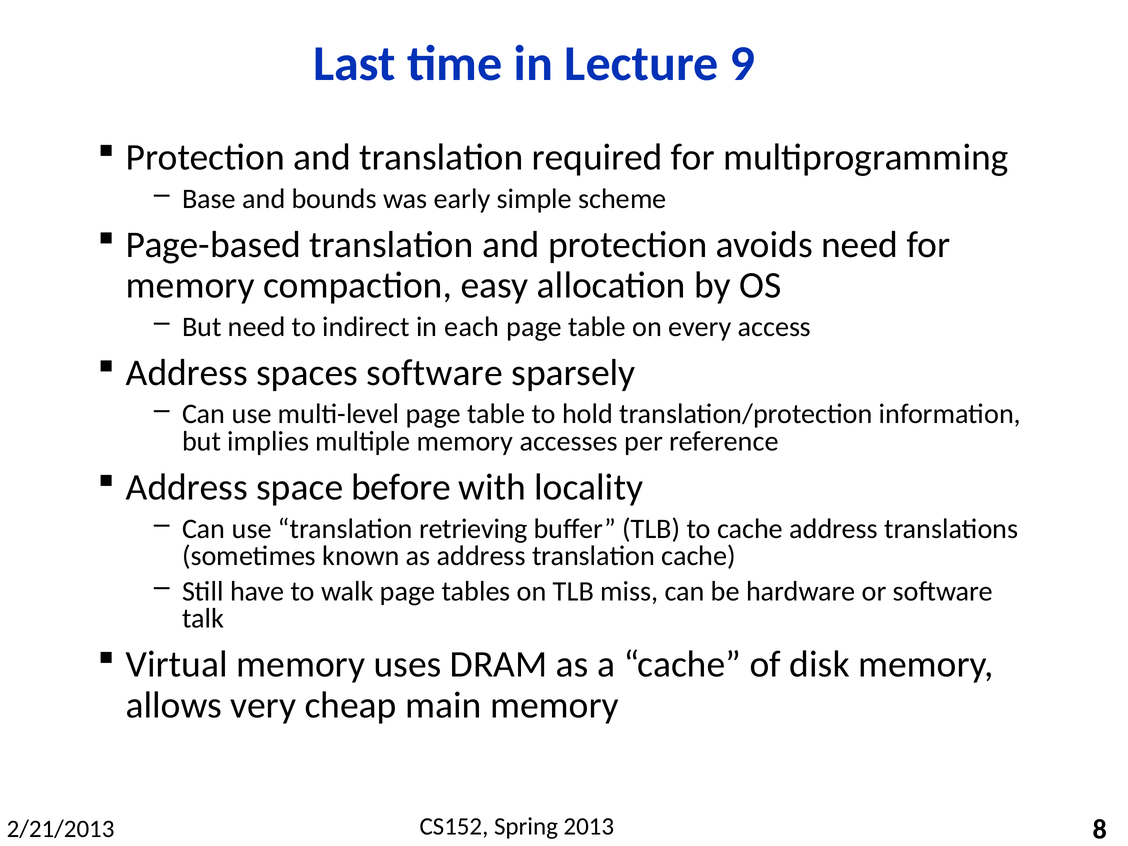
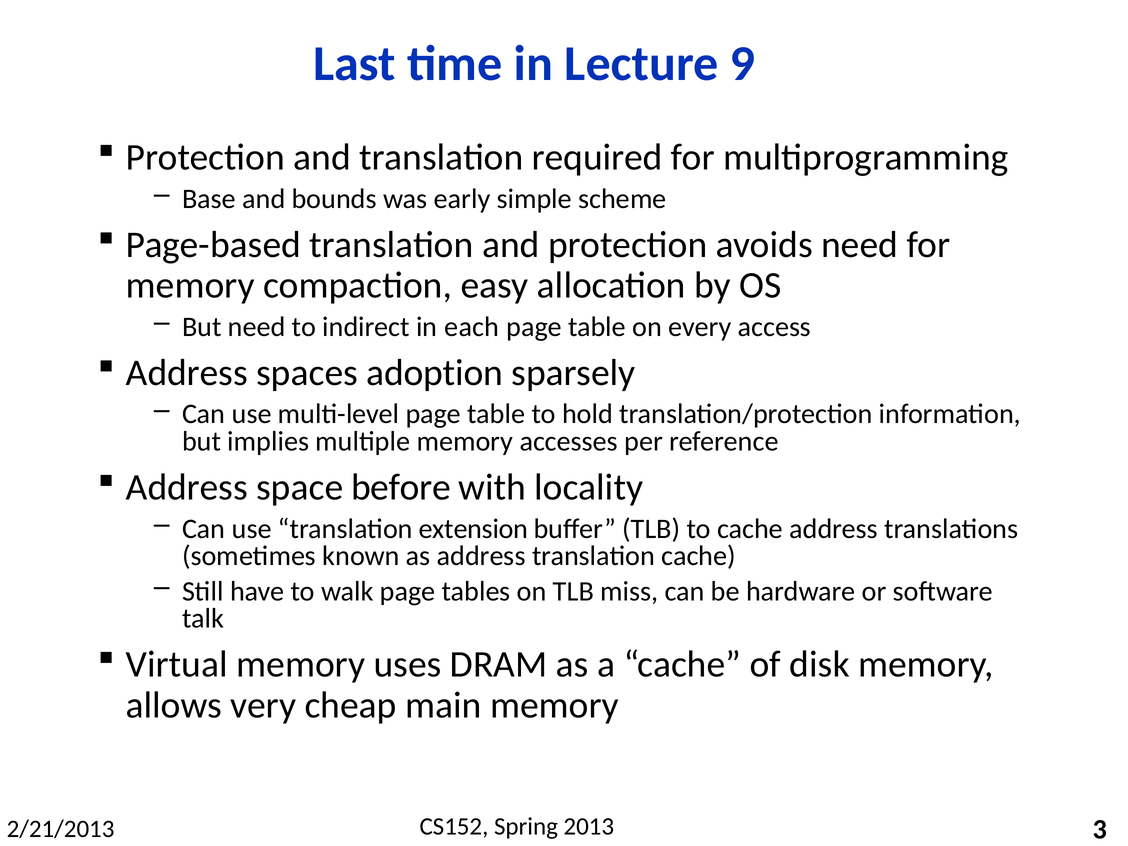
spaces software: software -> adoption
retrieving: retrieving -> extension
8: 8 -> 3
